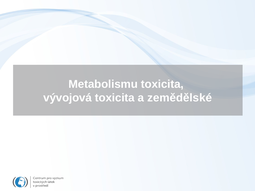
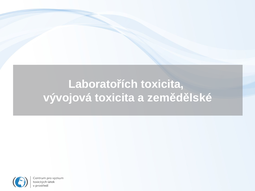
Metabolismu: Metabolismu -> Laboratořích
